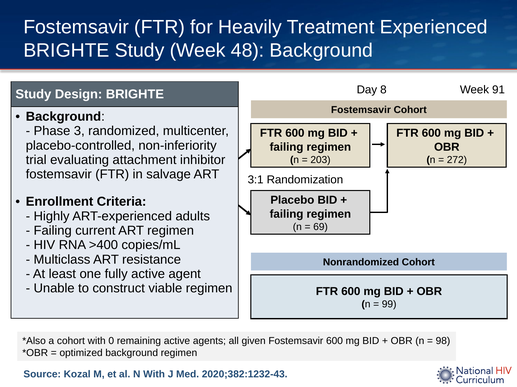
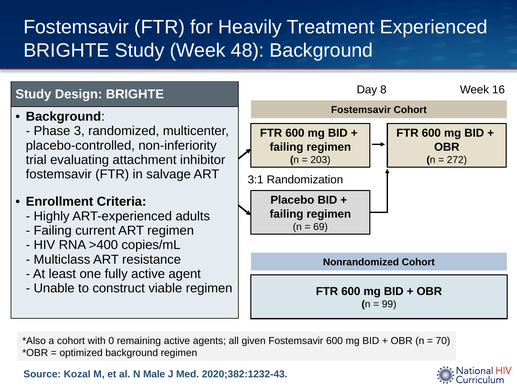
91: 91 -> 16
98: 98 -> 70
N With: With -> Male
